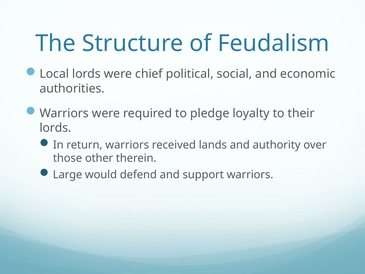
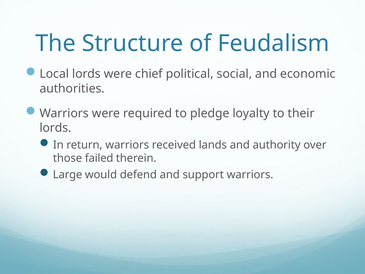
other: other -> failed
